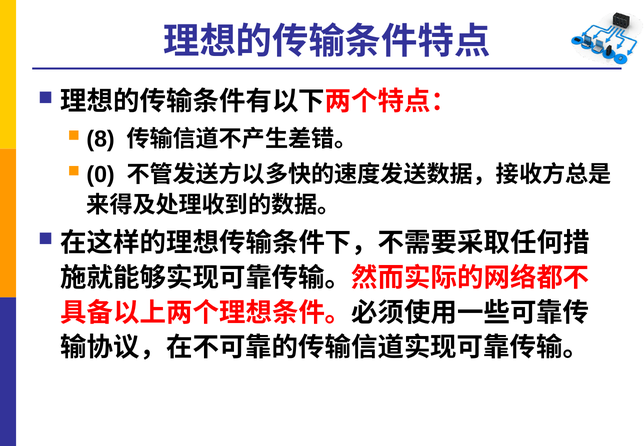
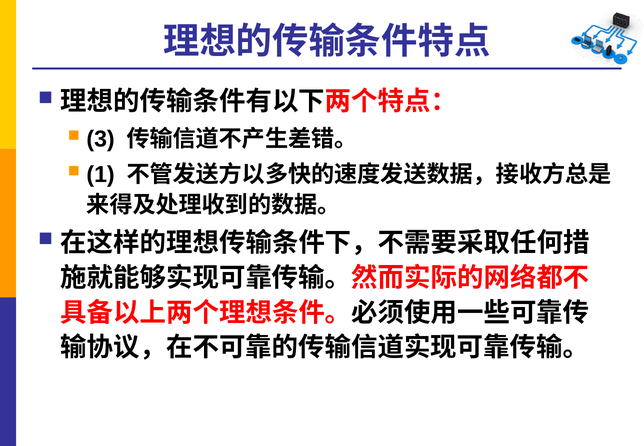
8: 8 -> 3
0: 0 -> 1
